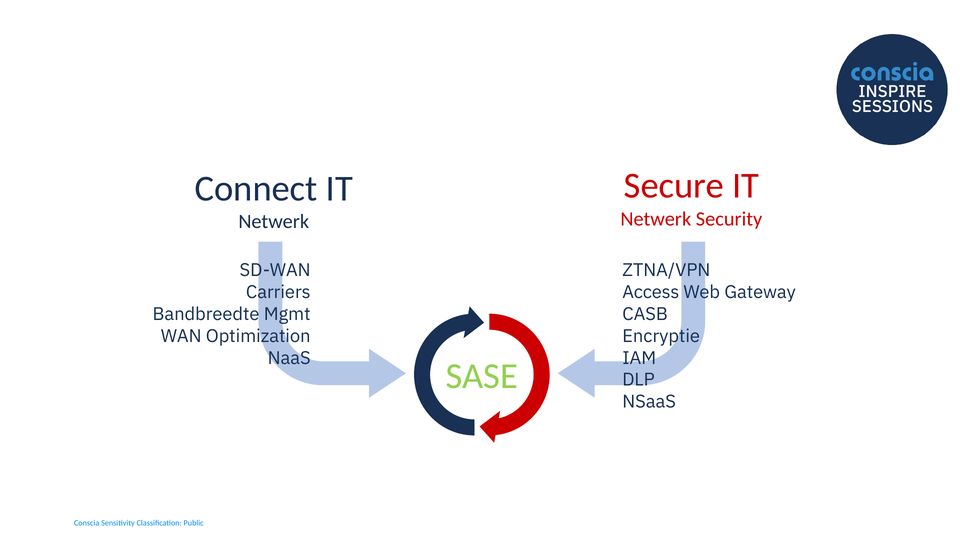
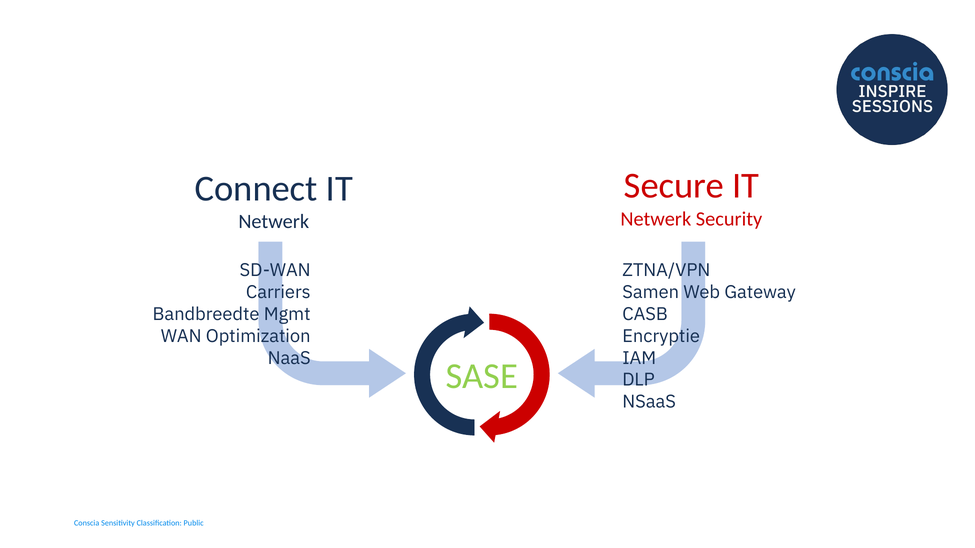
Access: Access -> Samen
